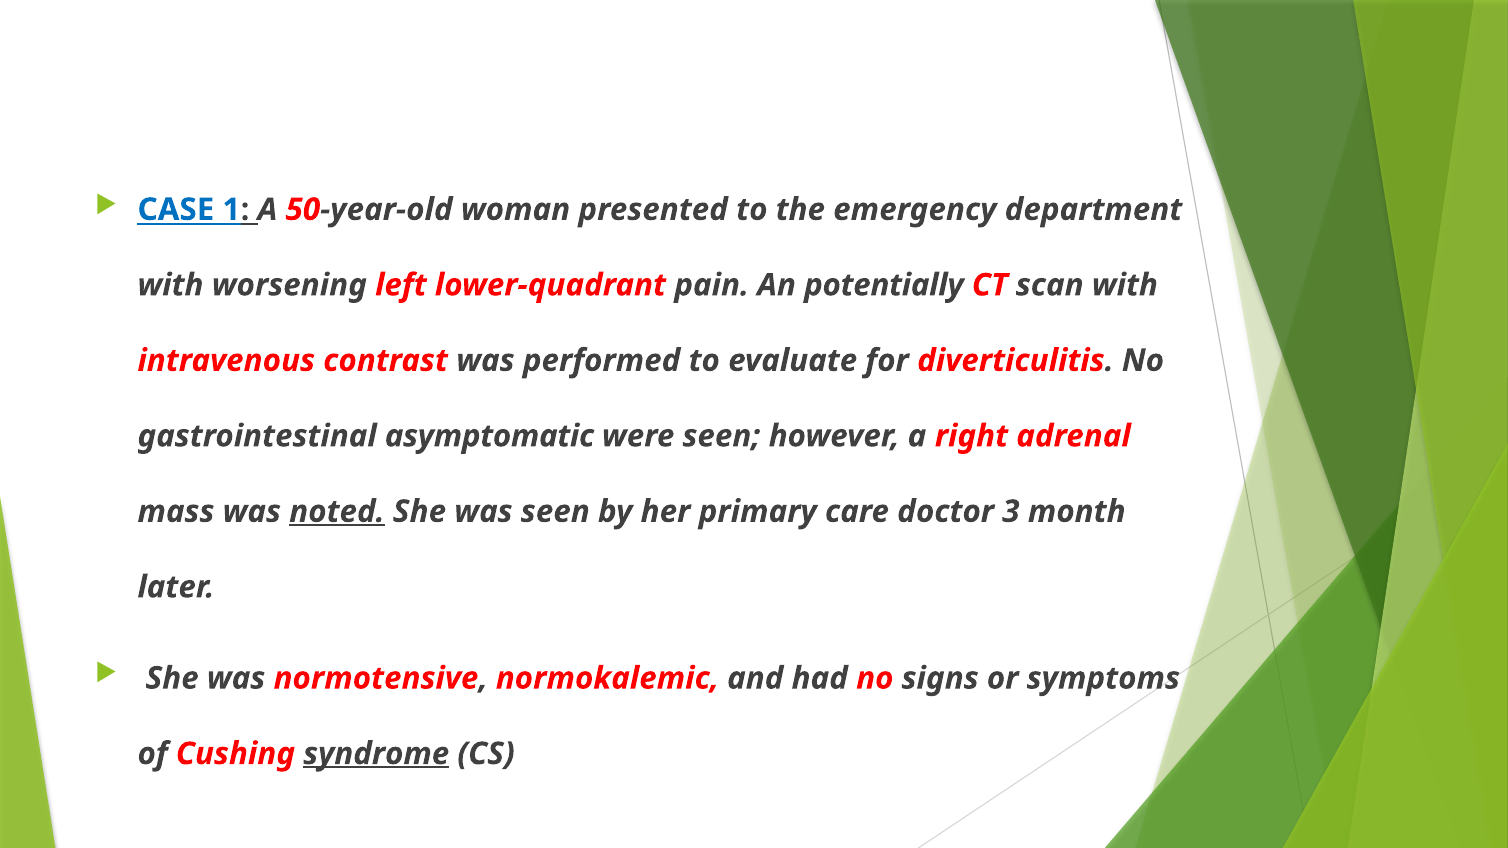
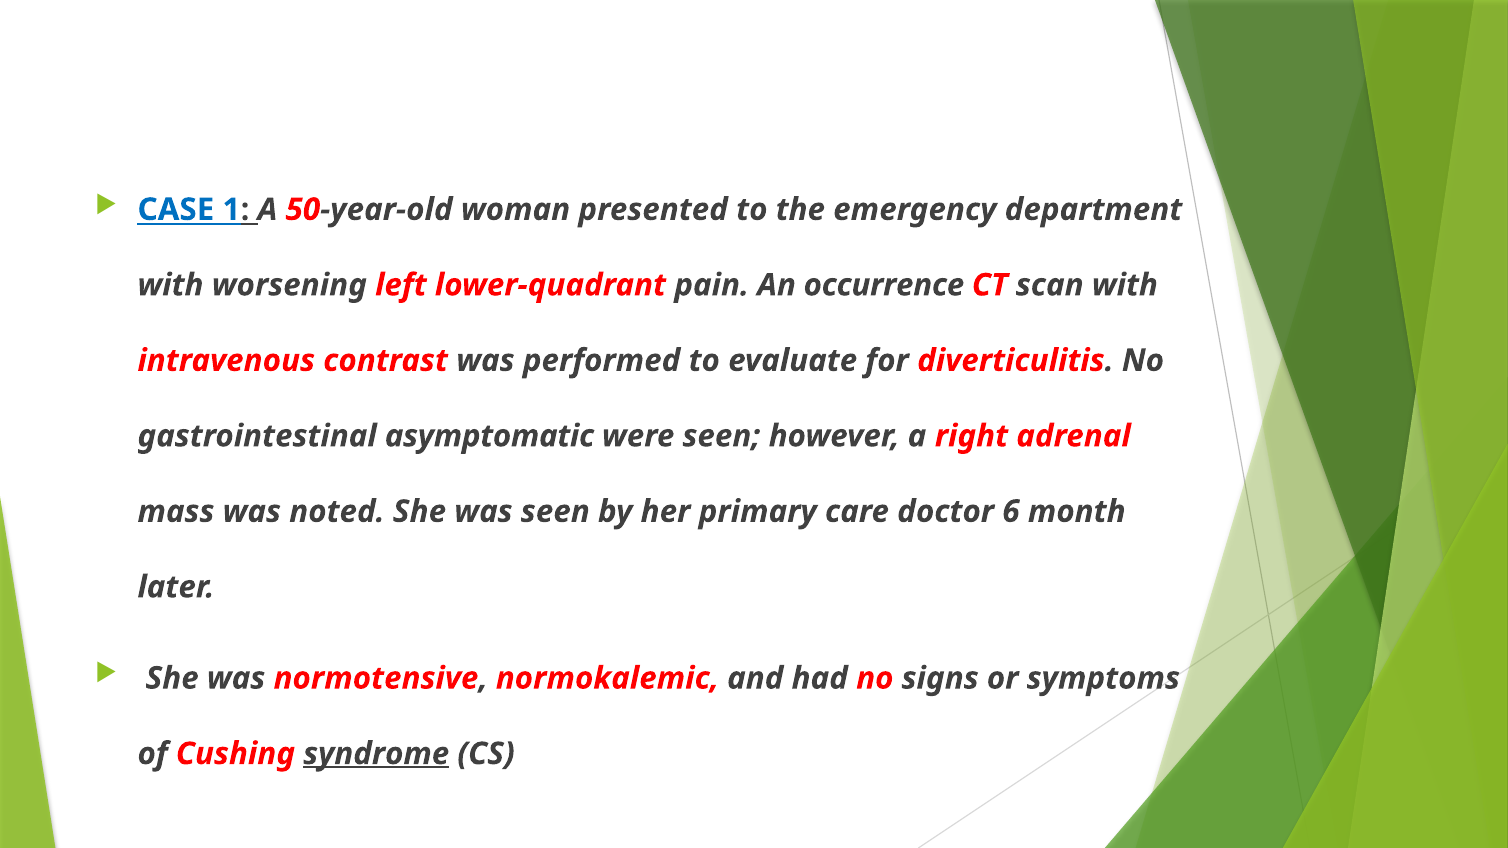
potentially: potentially -> occurrence
noted underline: present -> none
3: 3 -> 6
